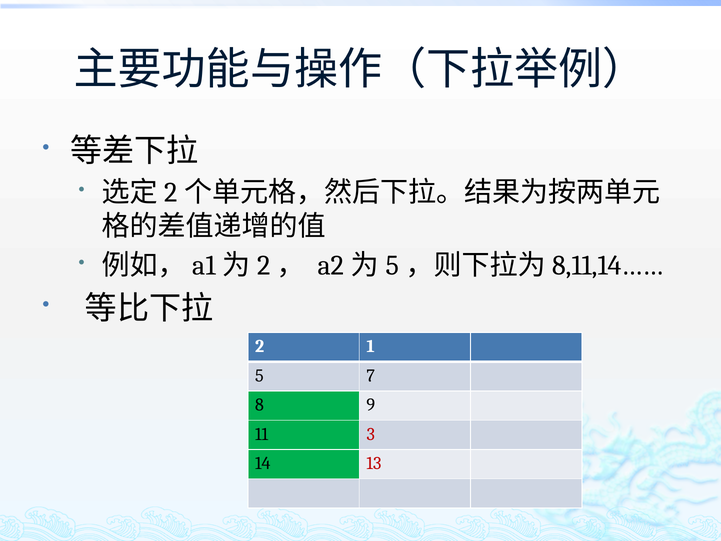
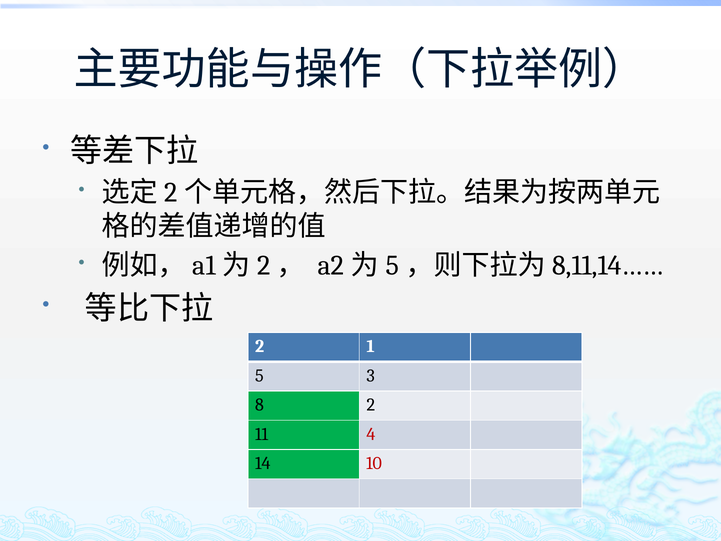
7: 7 -> 3
8 9: 9 -> 2
3: 3 -> 4
13: 13 -> 10
